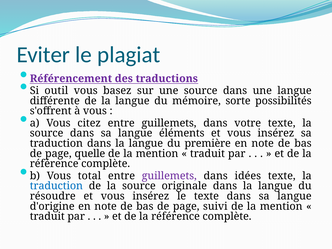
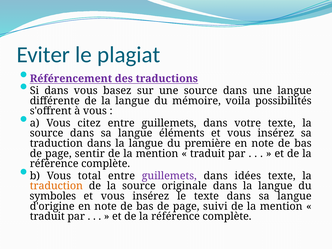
Si outil: outil -> dans
sorte: sorte -> voila
quelle: quelle -> sentir
traduction at (56, 186) colour: blue -> orange
résoudre: résoudre -> symboles
